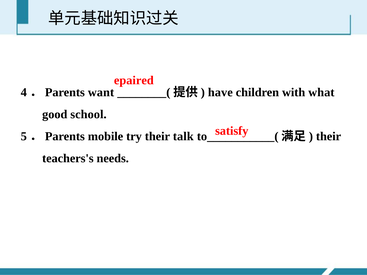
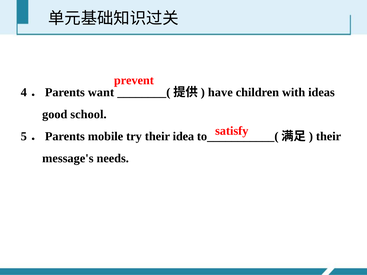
epaired: epaired -> prevent
what: what -> ideas
talk: talk -> idea
teachers's: teachers's -> message's
